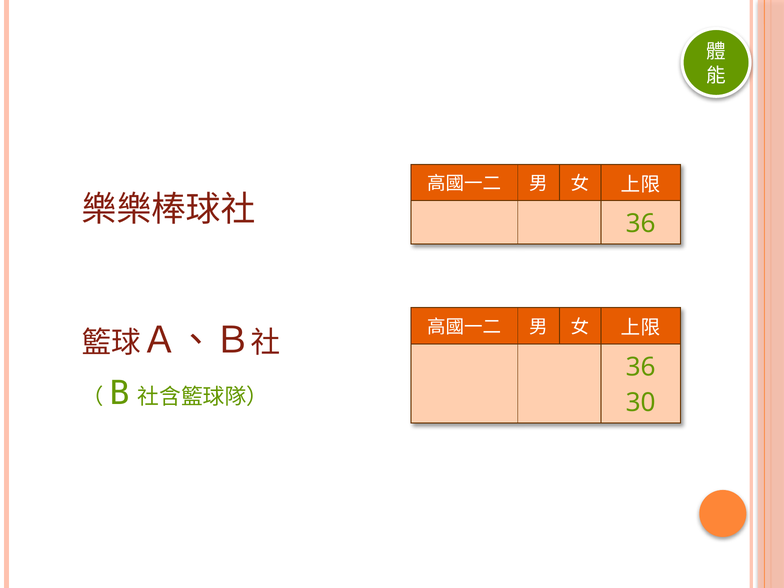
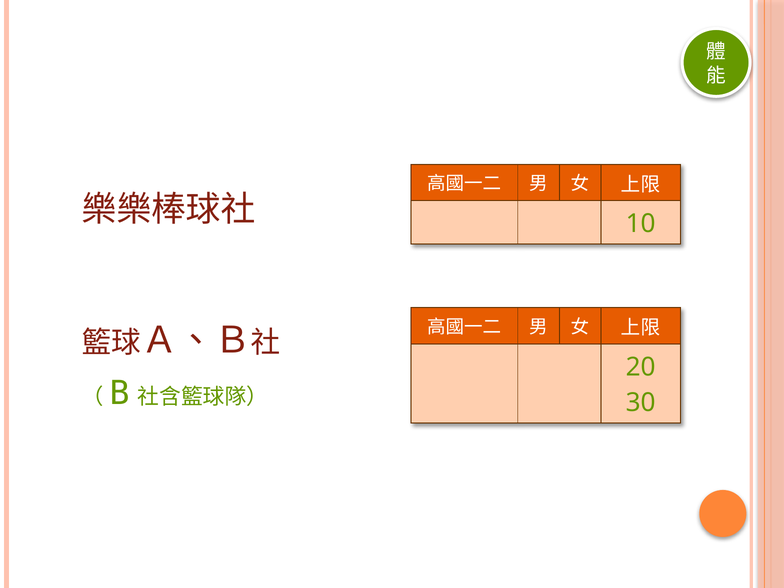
36 at (641, 224): 36 -> 10
36 at (641, 367): 36 -> 20
